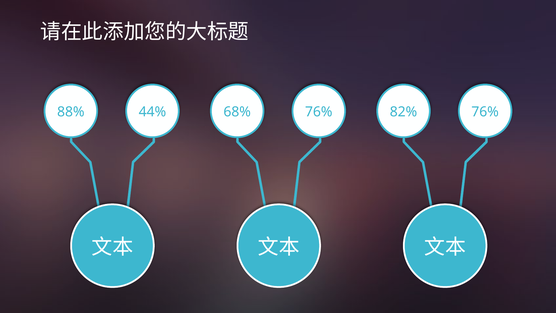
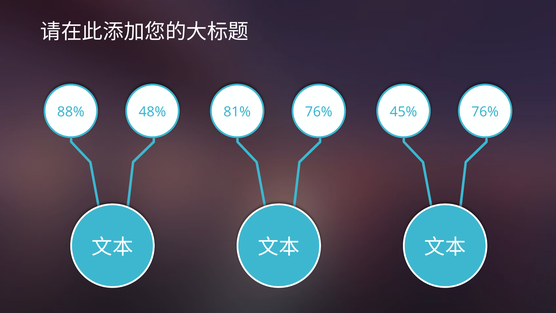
44%: 44% -> 48%
68%: 68% -> 81%
82%: 82% -> 45%
